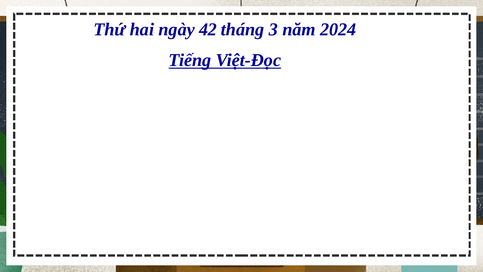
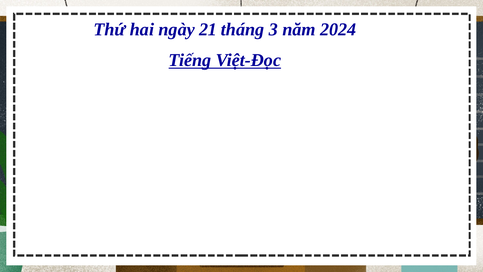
42: 42 -> 21
